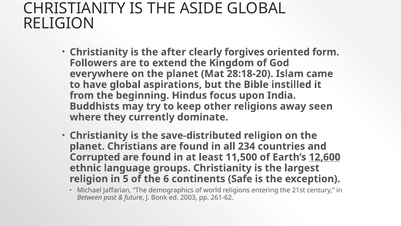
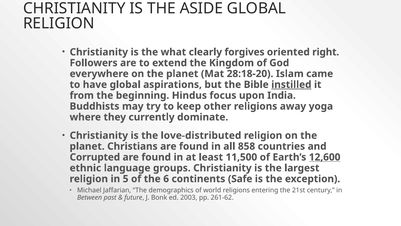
after: after -> what
form: form -> right
instilled underline: none -> present
seen: seen -> yoga
save-distributed: save-distributed -> love-distributed
234: 234 -> 858
